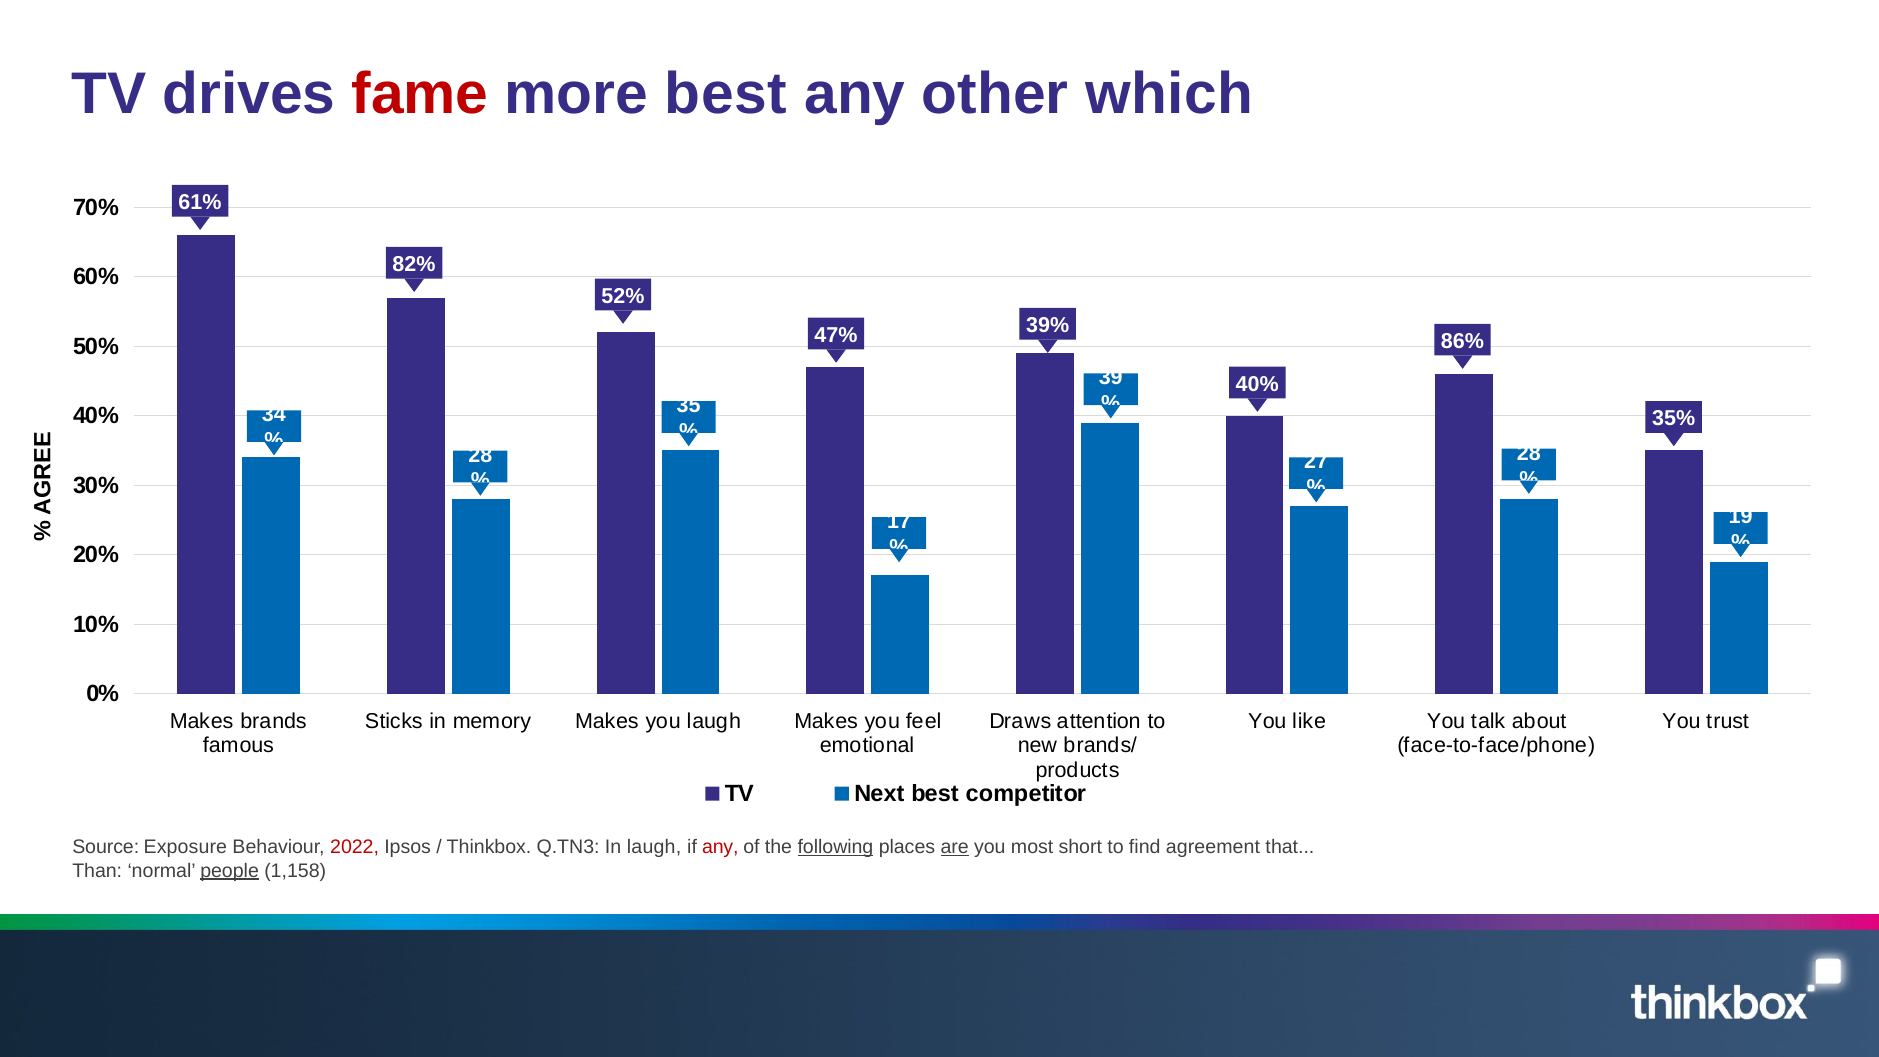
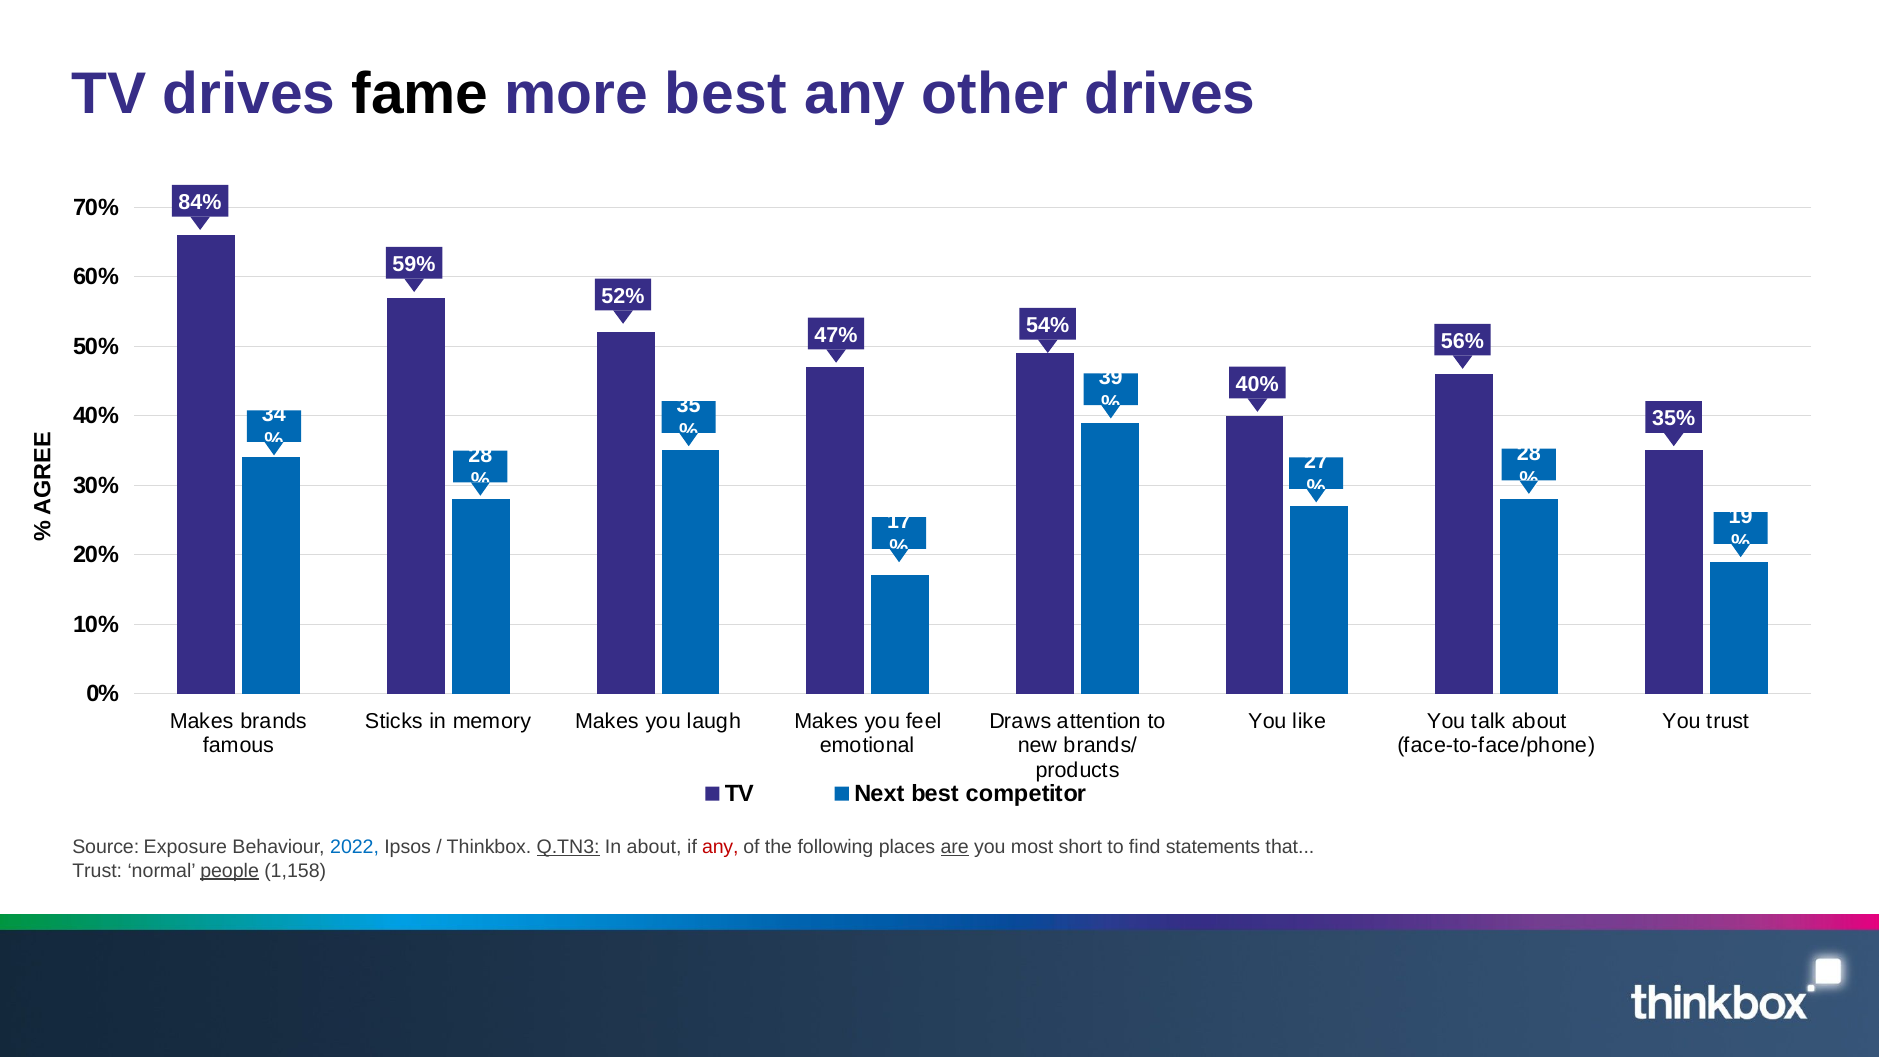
fame colour: red -> black
other which: which -> drives
61%: 61% -> 84%
82%: 82% -> 59%
39%: 39% -> 54%
86%: 86% -> 56%
2022 colour: red -> blue
Q.TN3 underline: none -> present
In laugh: laugh -> about
following underline: present -> none
agreement: agreement -> statements
Than at (97, 871): Than -> Trust
